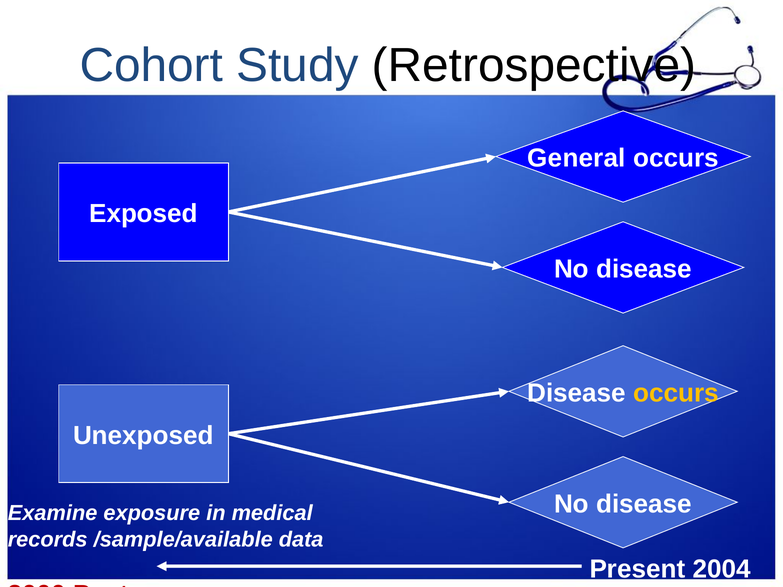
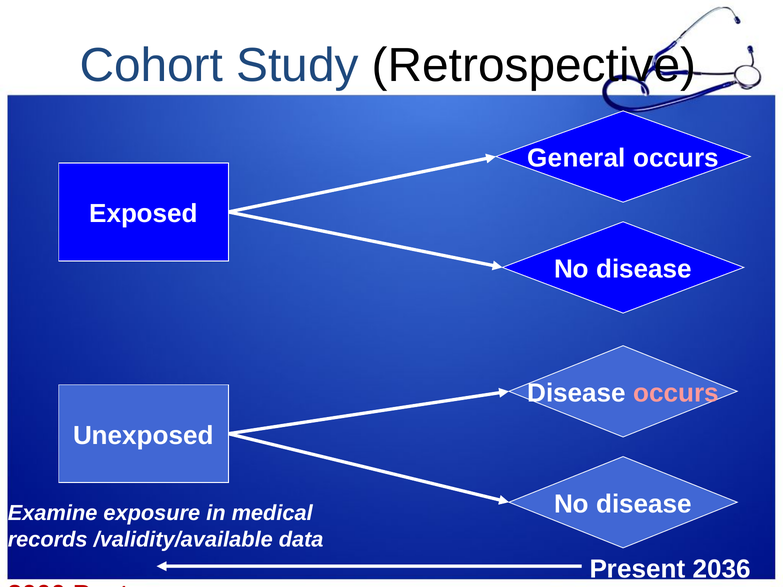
occurs at (676, 393) colour: yellow -> pink
/sample/available: /sample/available -> /validity/available
2004: 2004 -> 2036
